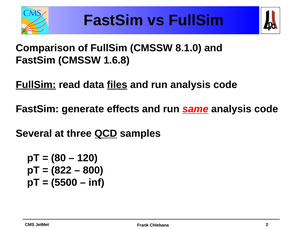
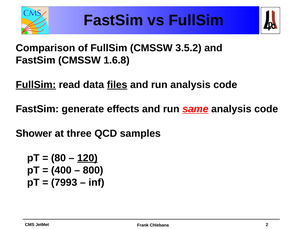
8.1.0: 8.1.0 -> 3.5.2
Several: Several -> Shower
QCD underline: present -> none
120 underline: none -> present
822: 822 -> 400
5500: 5500 -> 7993
